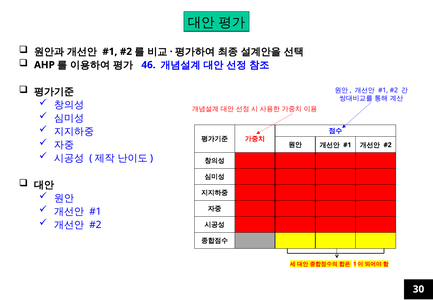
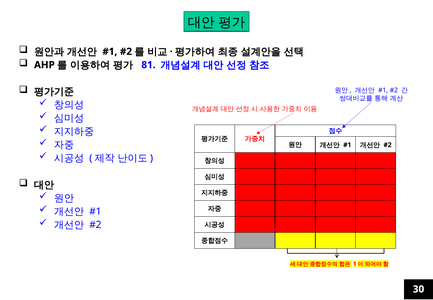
46: 46 -> 81
